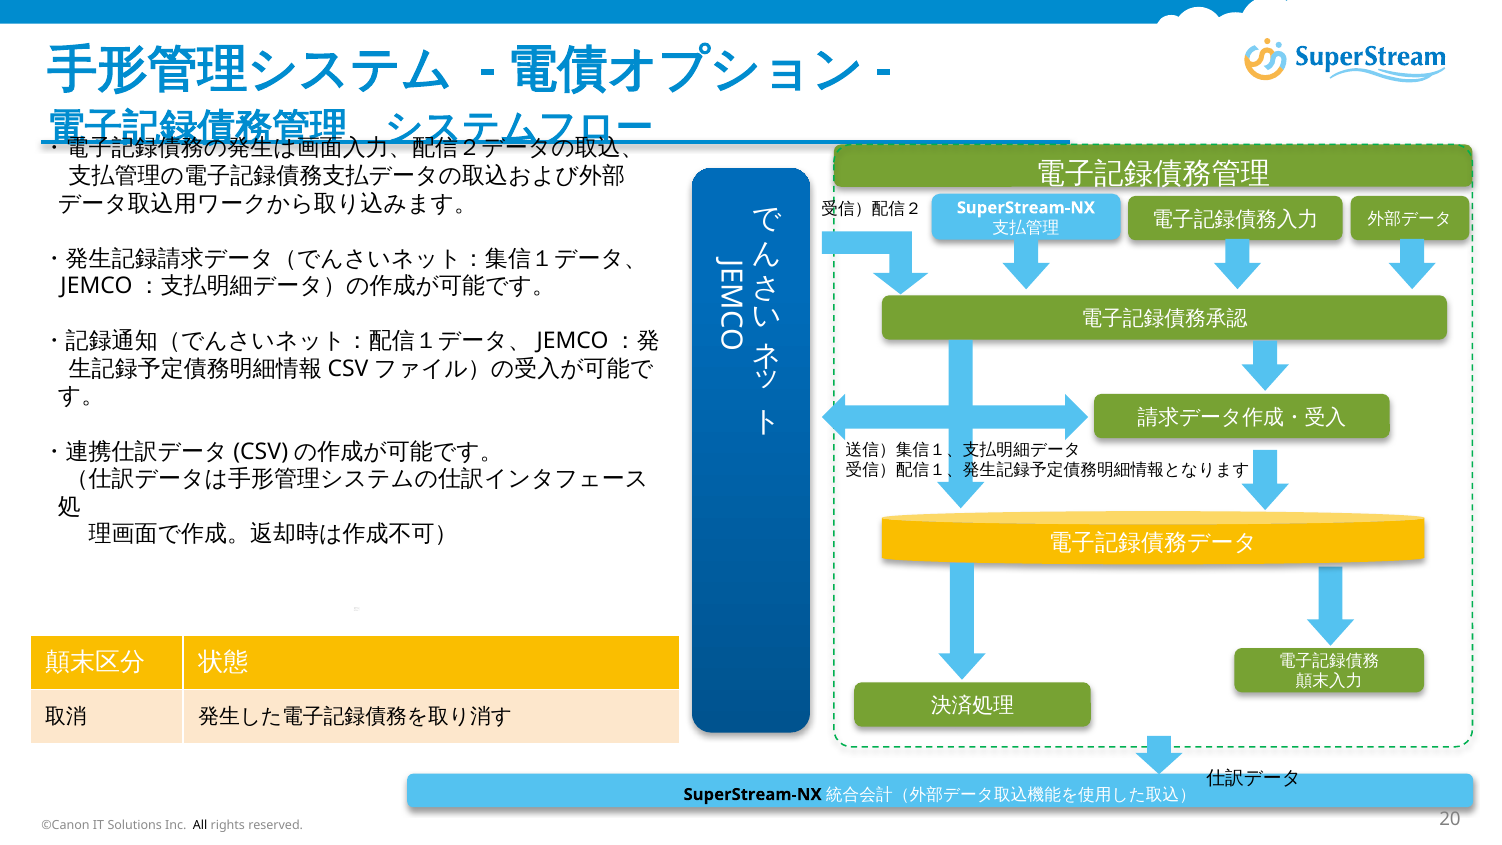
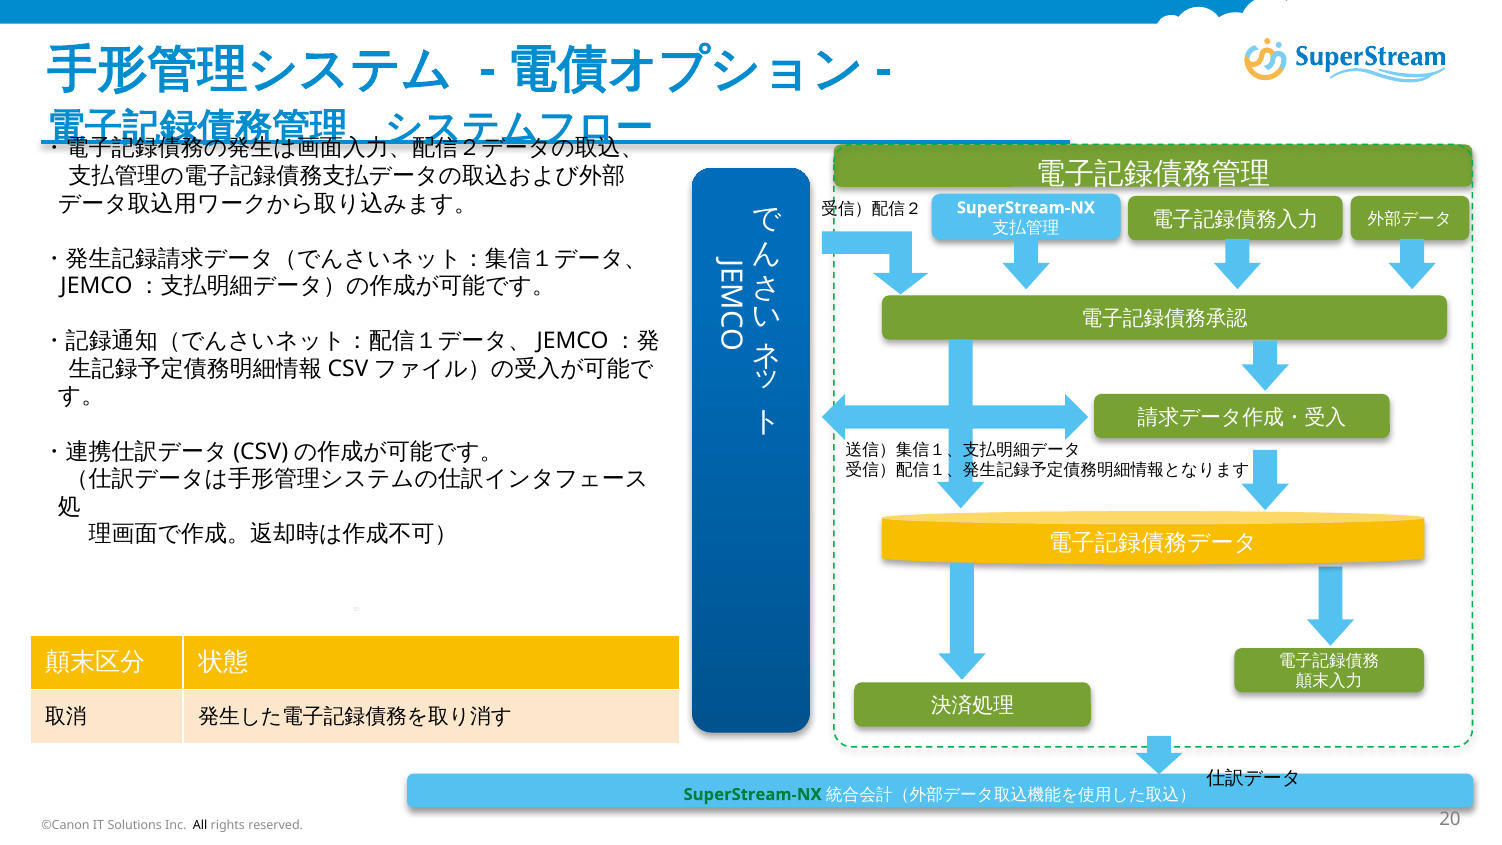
SuperStream-NX at (753, 794) colour: black -> green
